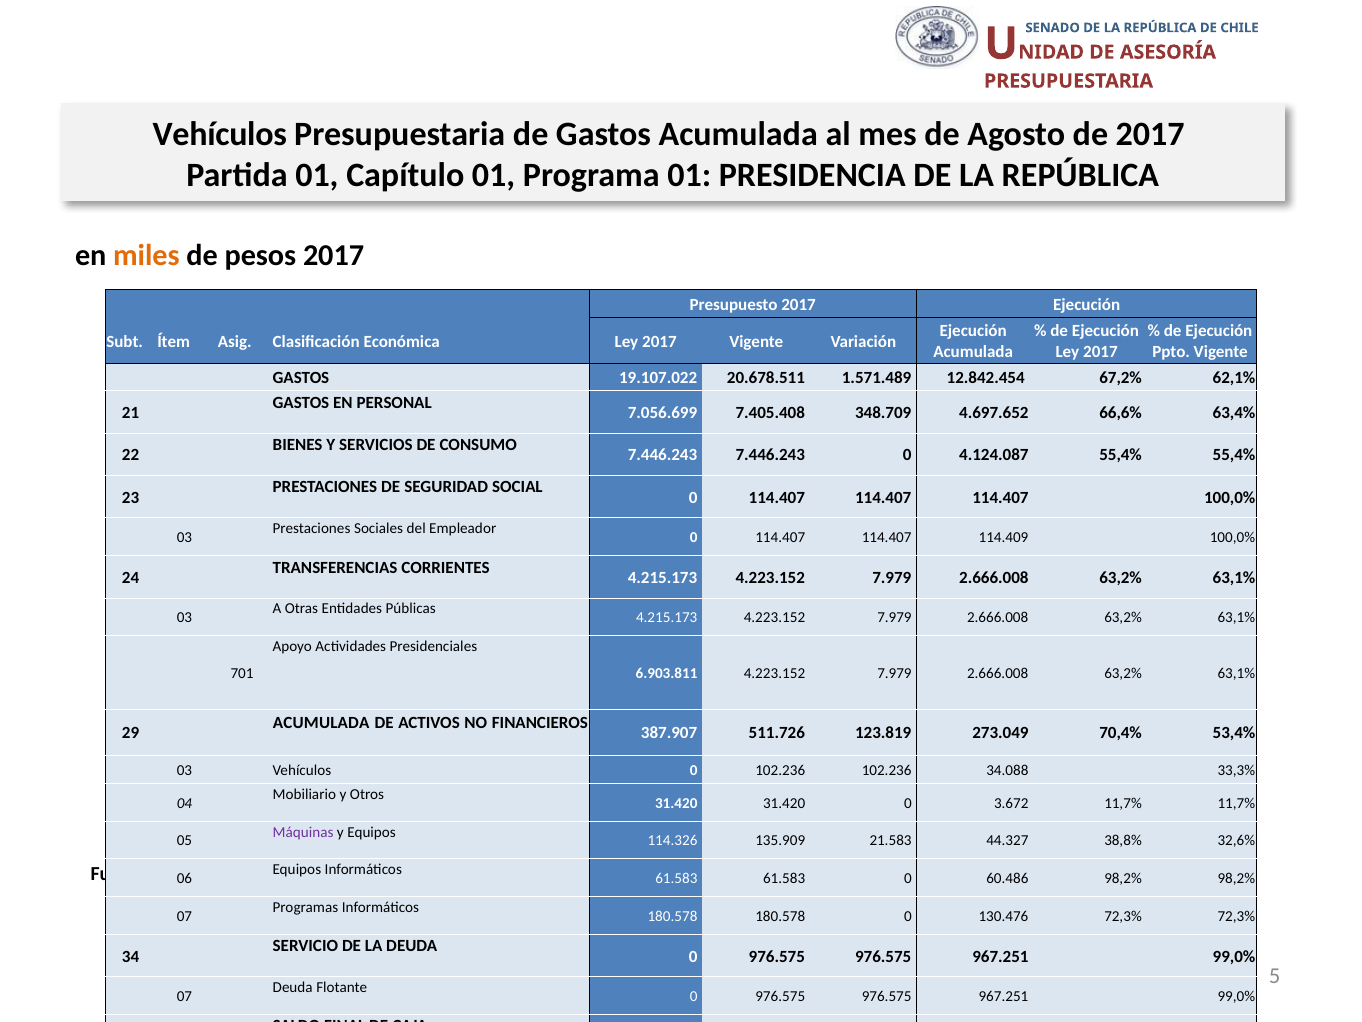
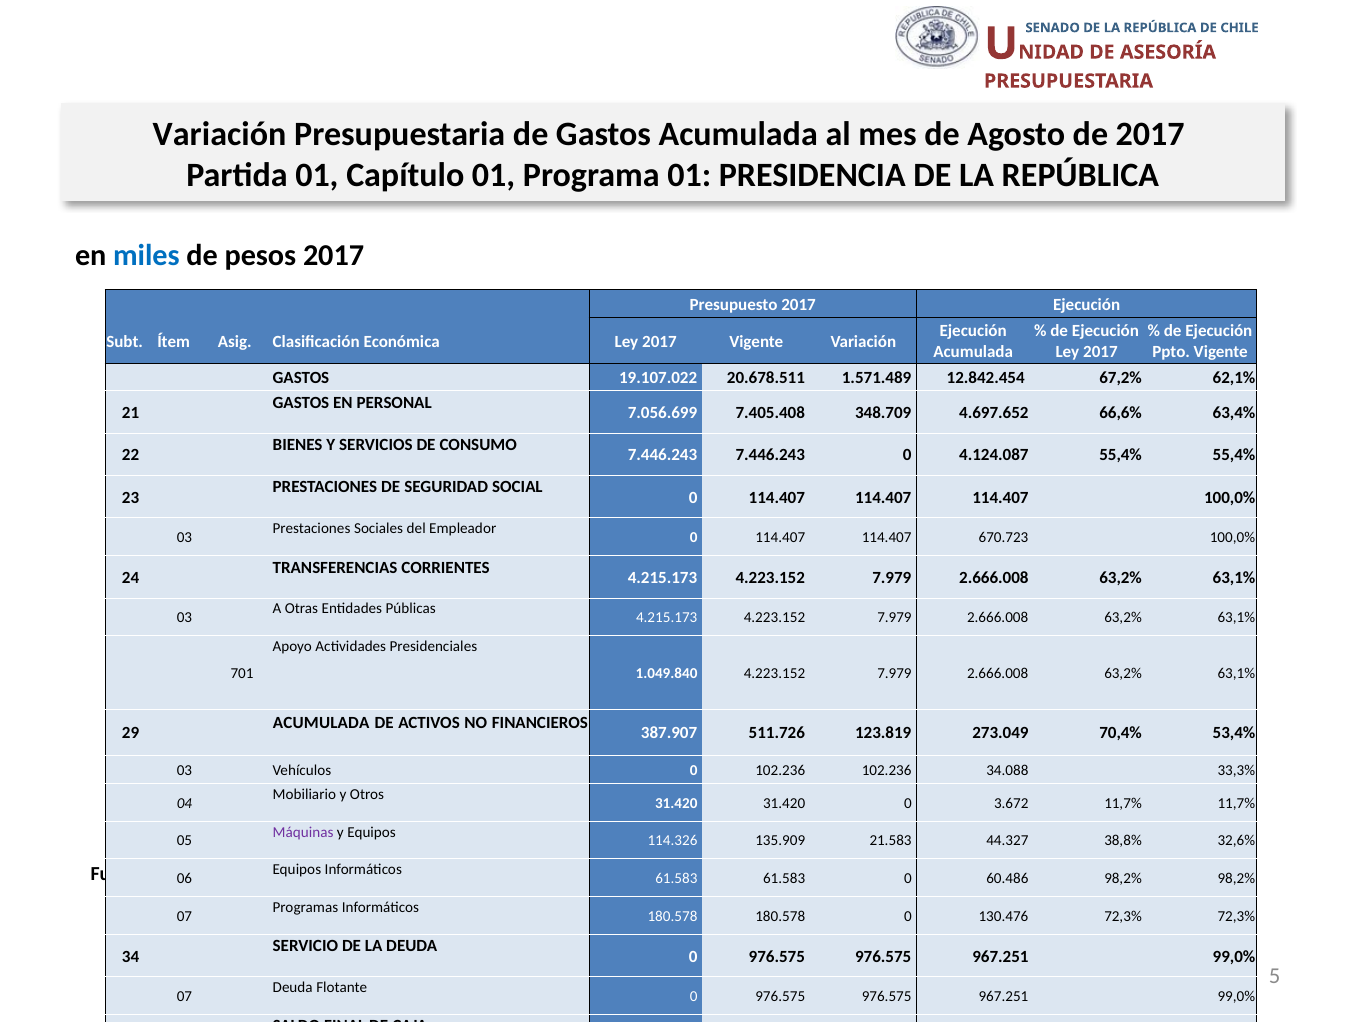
Vehículos at (220, 134): Vehículos -> Variación
miles colour: orange -> blue
114.409: 114.409 -> 670.723
6.903.811: 6.903.811 -> 1.049.840
